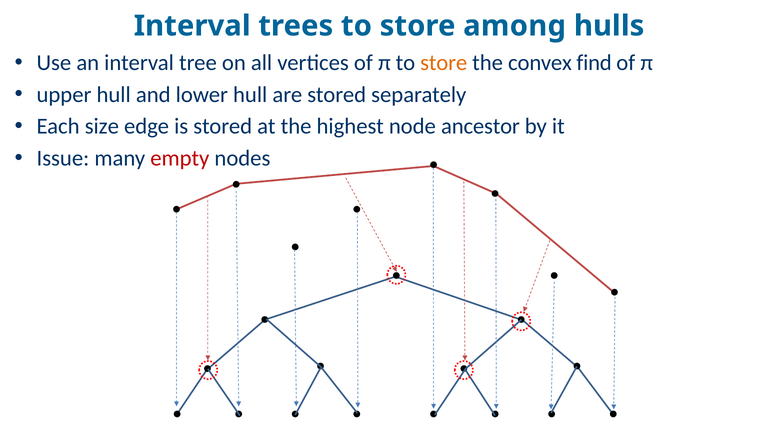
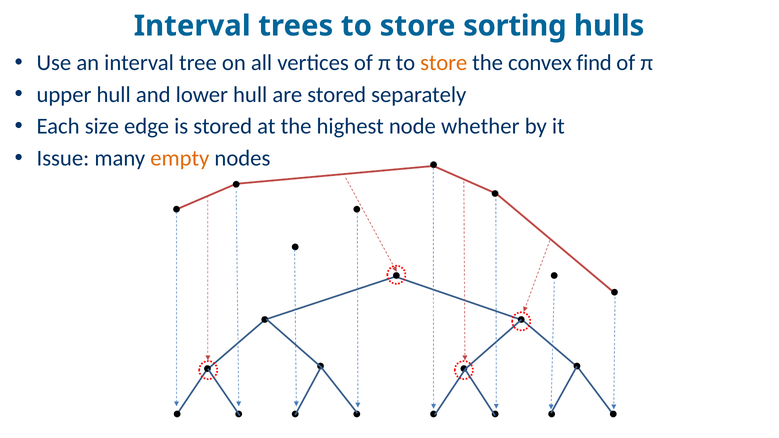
among: among -> sorting
ancestor: ancestor -> whether
empty colour: red -> orange
